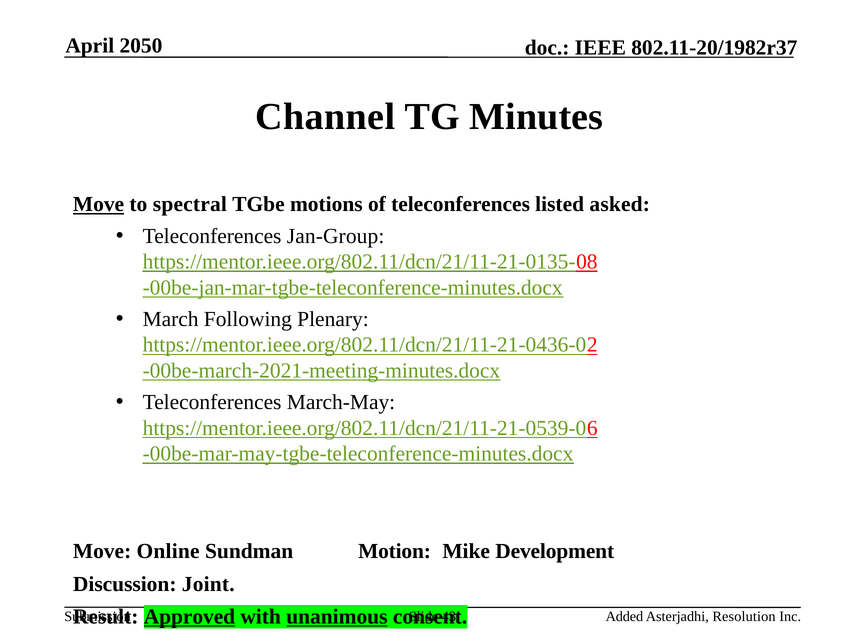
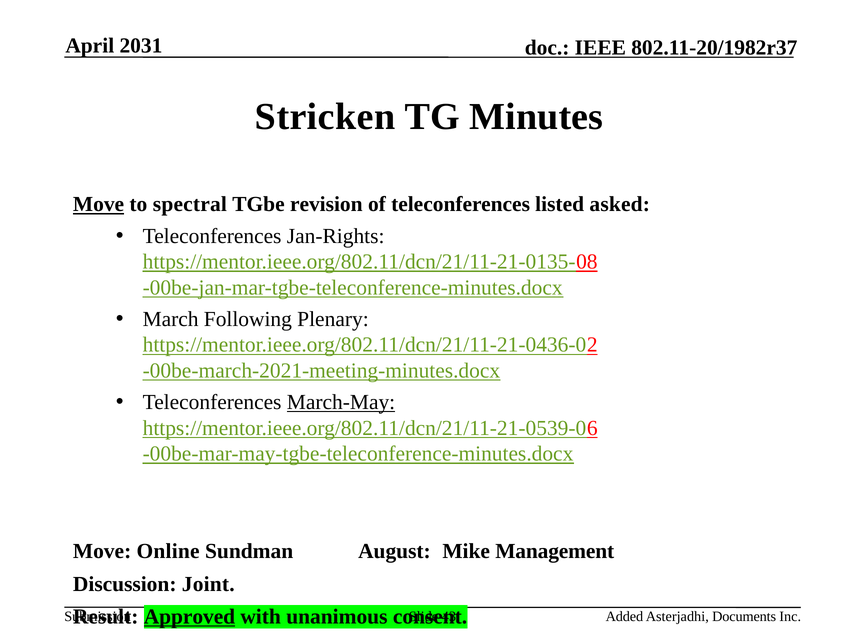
2050: 2050 -> 2031
Channel: Channel -> Stricken
motions: motions -> revision
Jan-Group: Jan-Group -> Jan-Rights
March-May underline: none -> present
Motion: Motion -> August
Development: Development -> Management
unanimous underline: present -> none
Resolution: Resolution -> Documents
